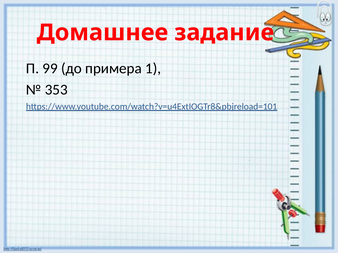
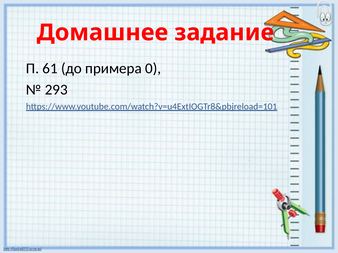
99: 99 -> 61
1: 1 -> 0
353: 353 -> 293
